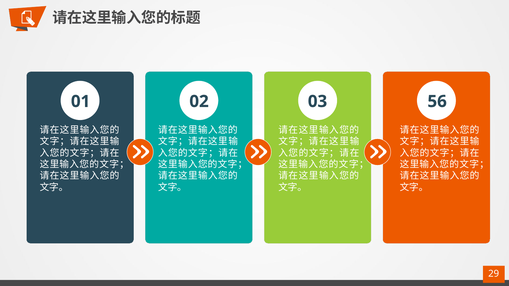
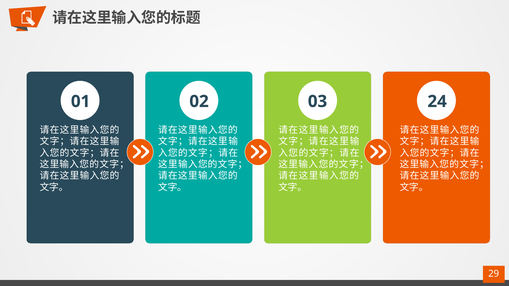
56: 56 -> 24
